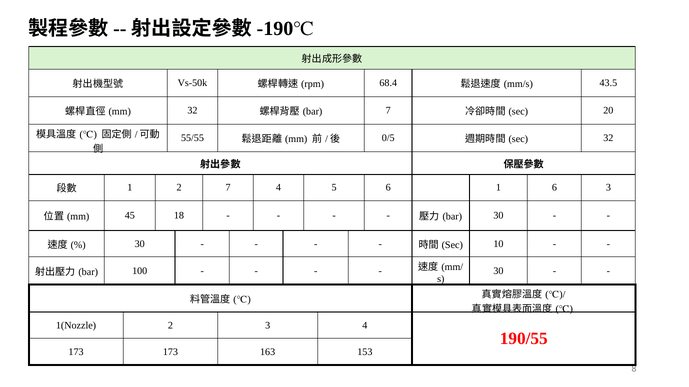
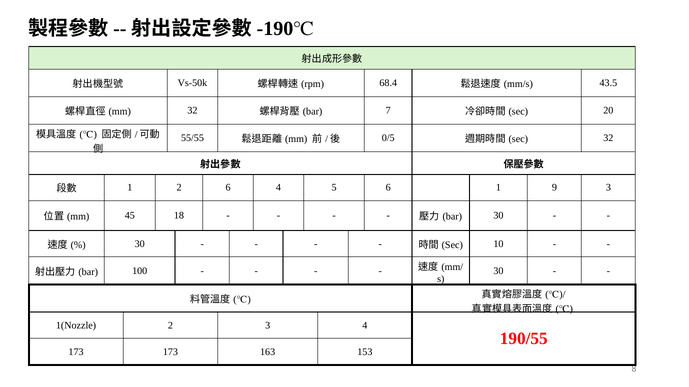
2 7: 7 -> 6
1 6: 6 -> 9
